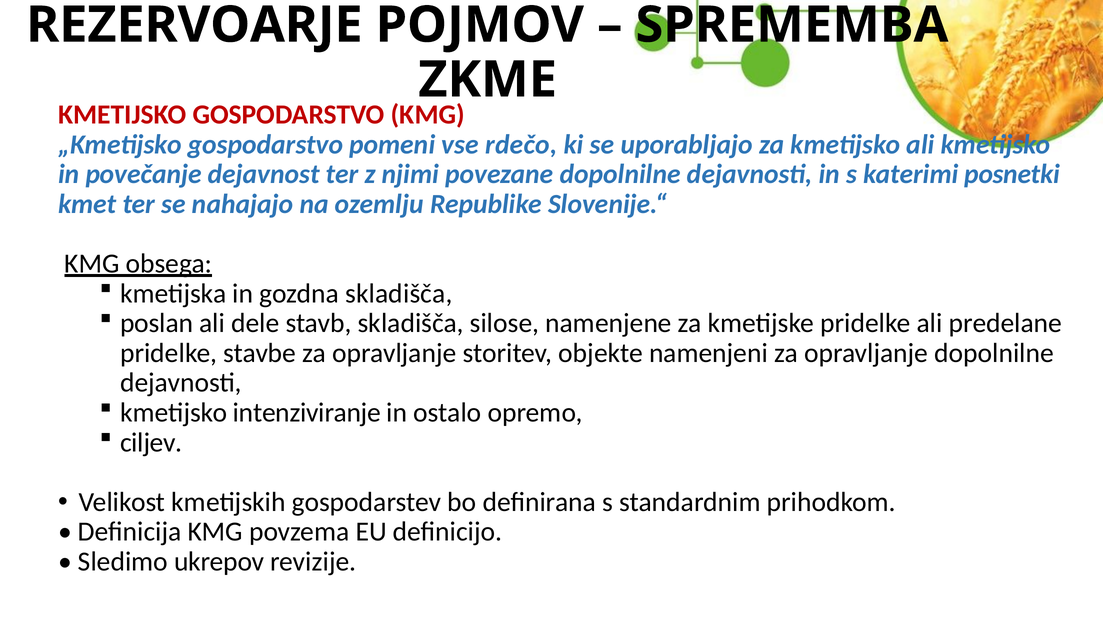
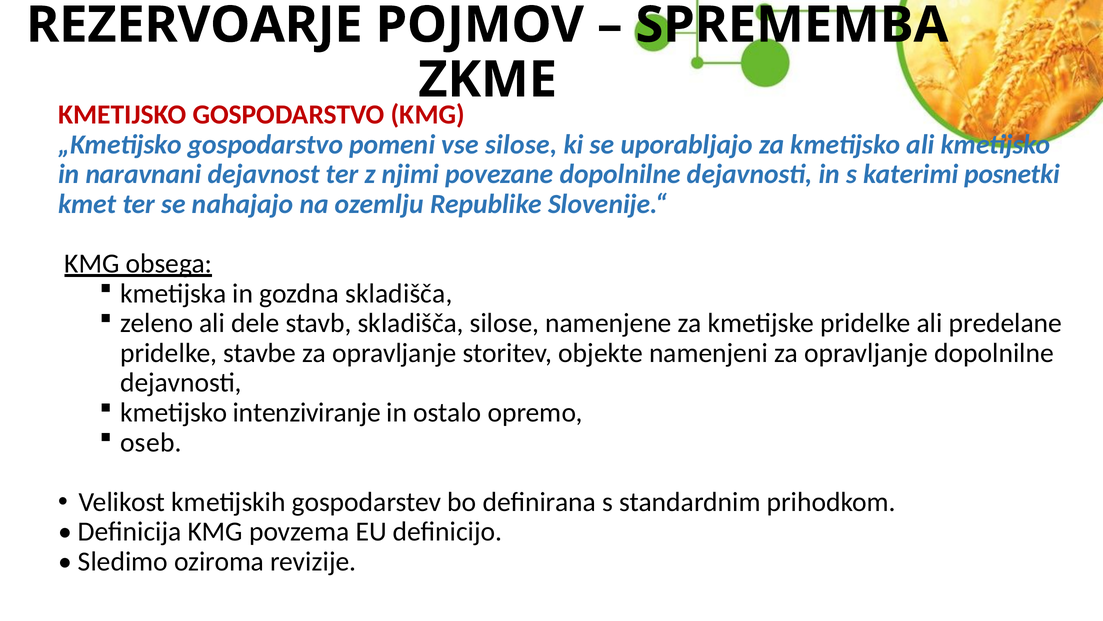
vse rdečo: rdečo -> silose
povečanje: povečanje -> naravnani
poslan: poslan -> zeleno
ciljev: ciljev -> oseb
ukrepov: ukrepov -> oziroma
